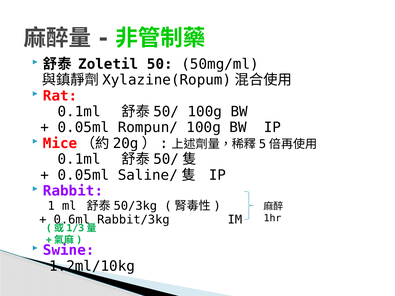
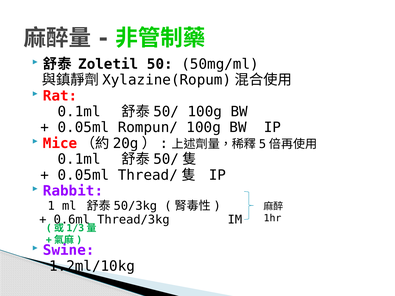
Saline/: Saline/ -> Thread/
Rabbit/3kg: Rabbit/3kg -> Thread/3kg
